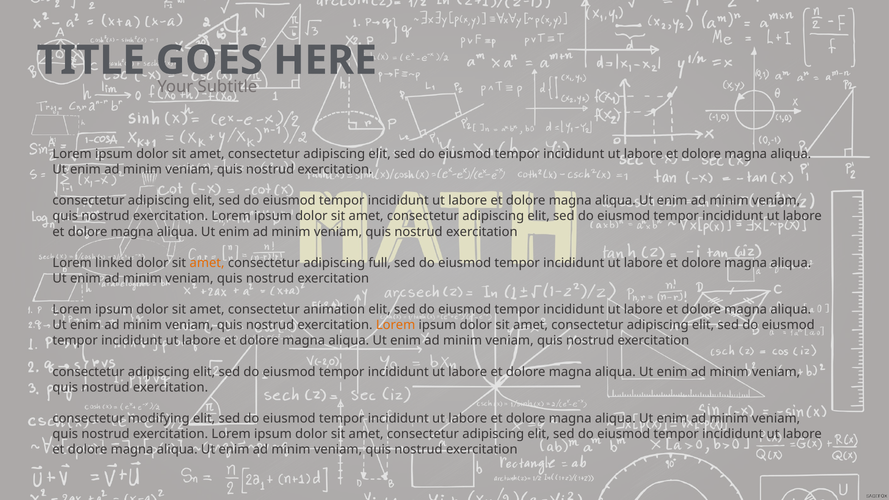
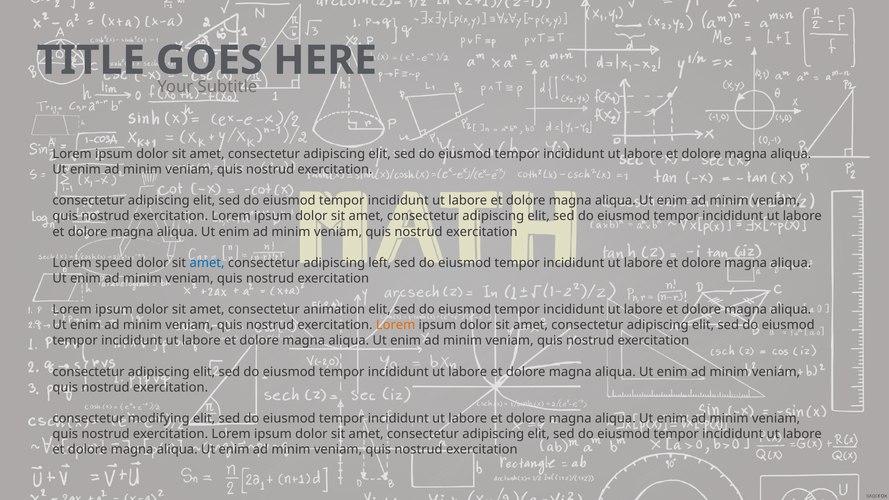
linked: linked -> speed
amet at (207, 263) colour: orange -> blue
full: full -> left
